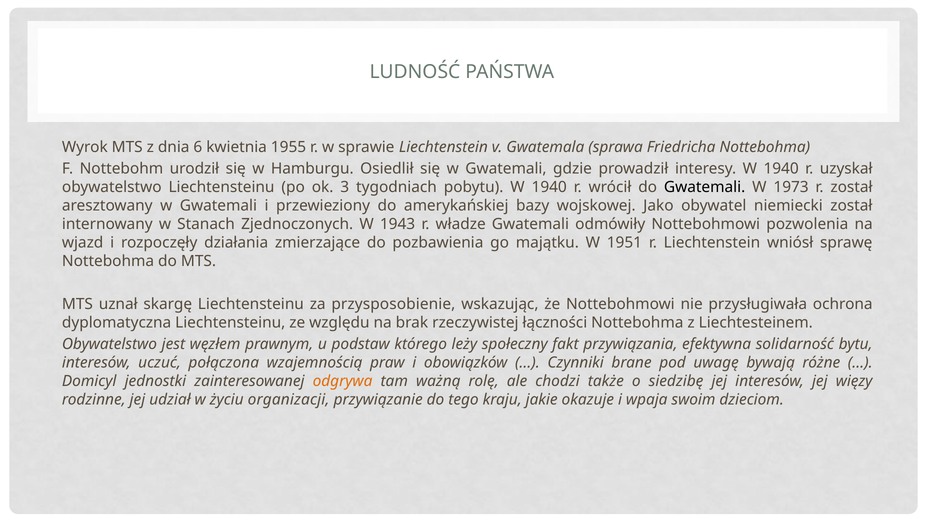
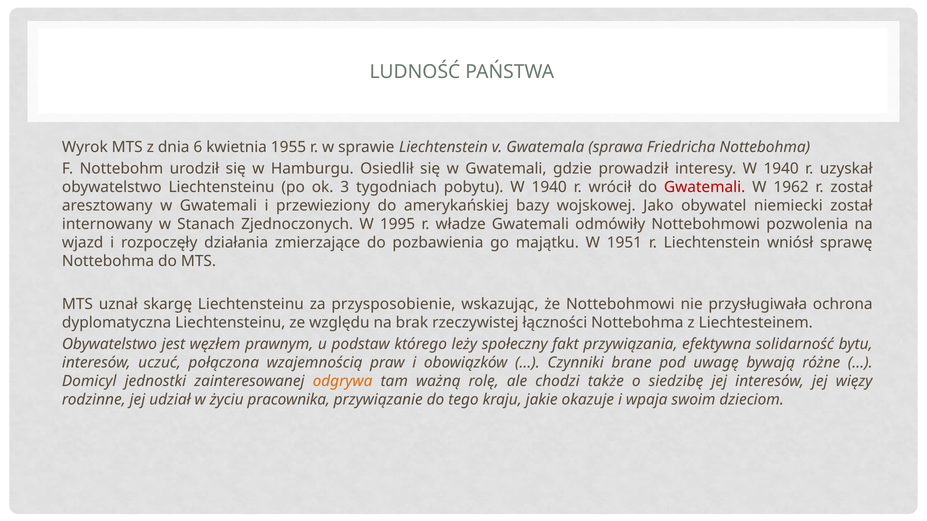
Gwatemali at (705, 187) colour: black -> red
1973: 1973 -> 1962
1943: 1943 -> 1995
organizacji: organizacji -> pracownika
